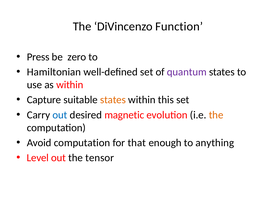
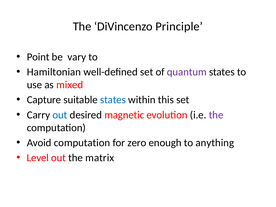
Function: Function -> Principle
Press: Press -> Point
zero: zero -> vary
as within: within -> mixed
states at (113, 100) colour: orange -> blue
the at (216, 115) colour: orange -> purple
that: that -> zero
tensor: tensor -> matrix
